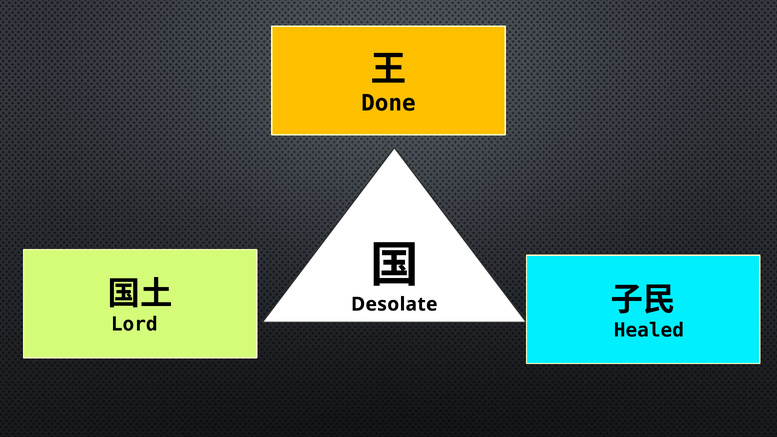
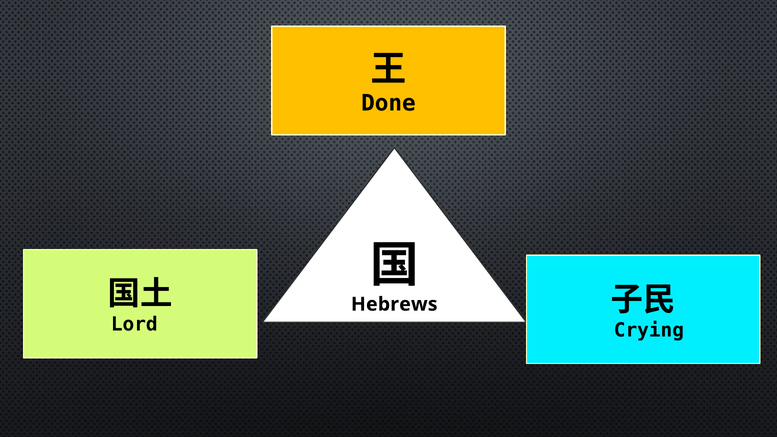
Desolate: Desolate -> Hebrews
Healed: Healed -> Crying
